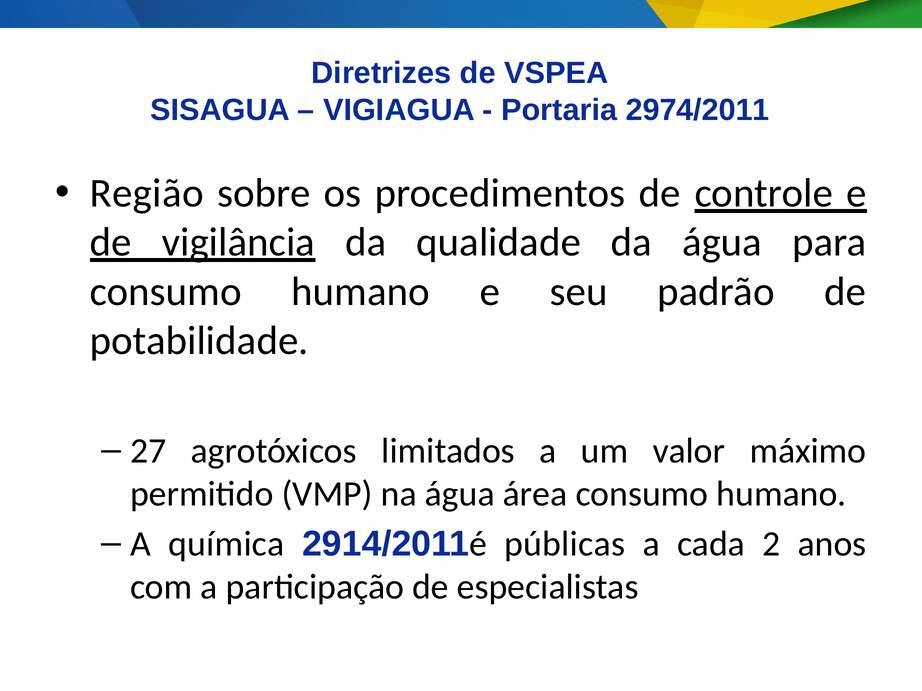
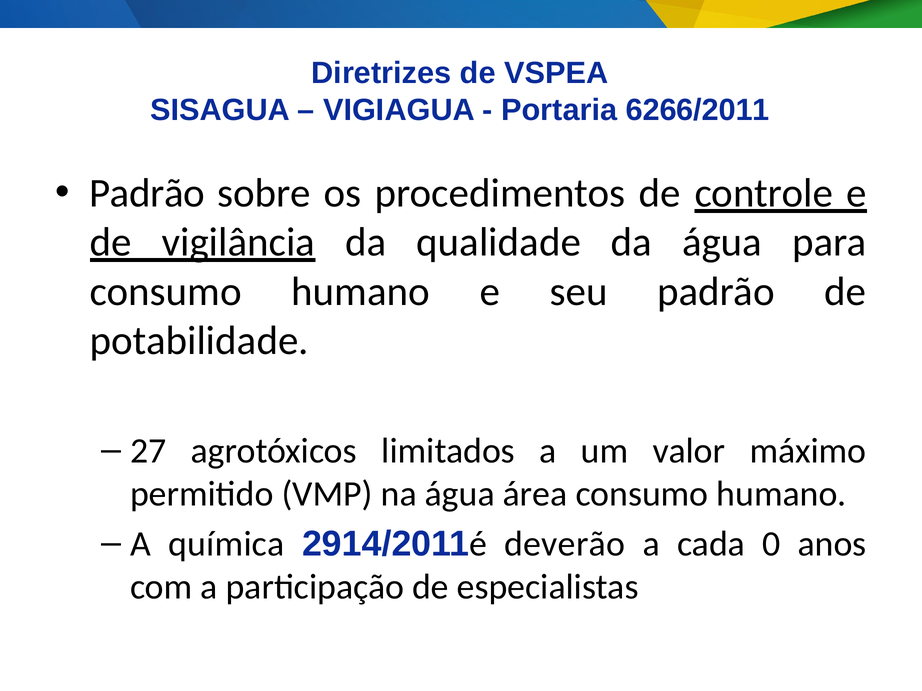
2974/2011: 2974/2011 -> 6266/2011
Região at (147, 193): Região -> Padrão
públicas: públicas -> deverão
2: 2 -> 0
